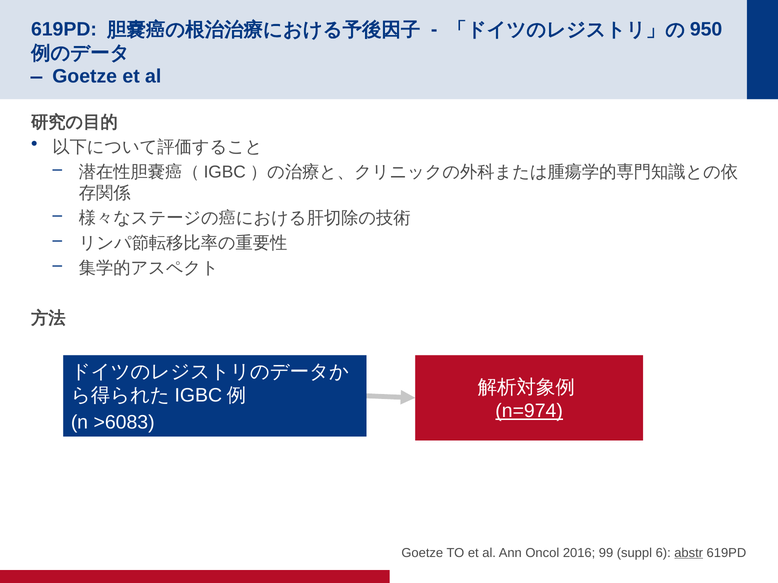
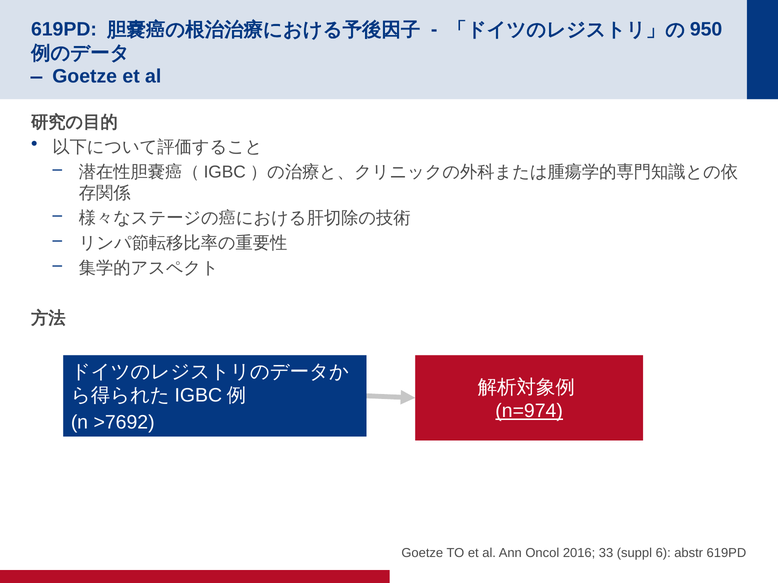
>6083: >6083 -> >7692
99: 99 -> 33
abstr underline: present -> none
